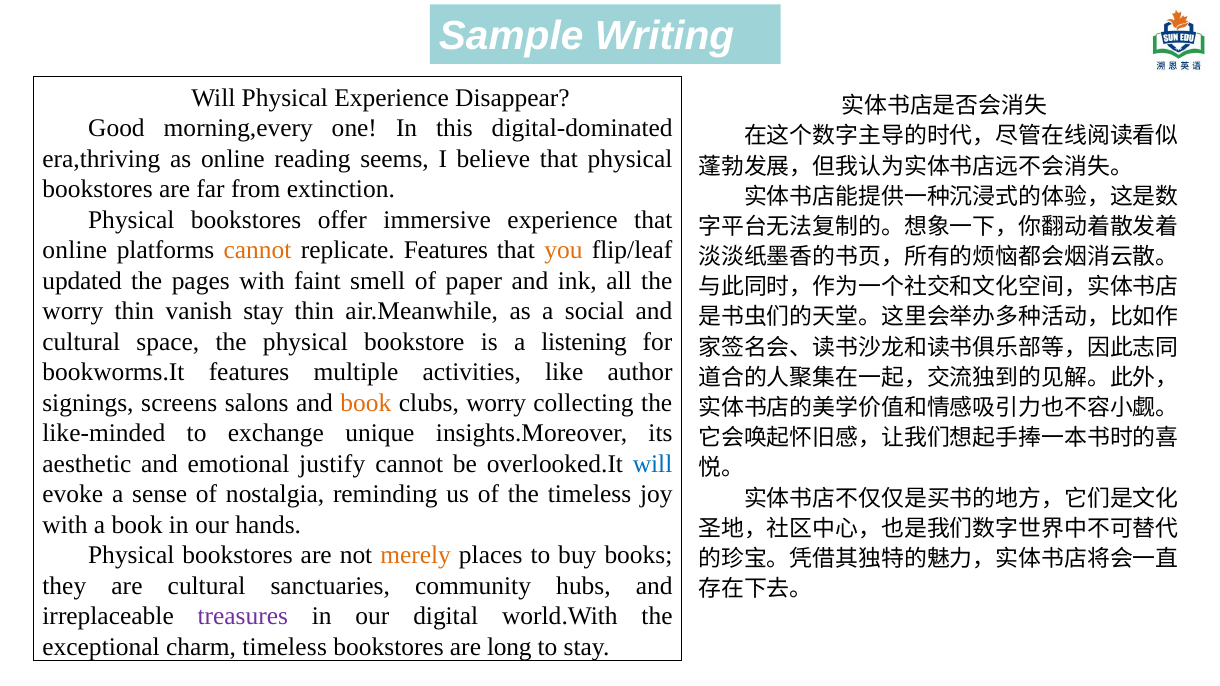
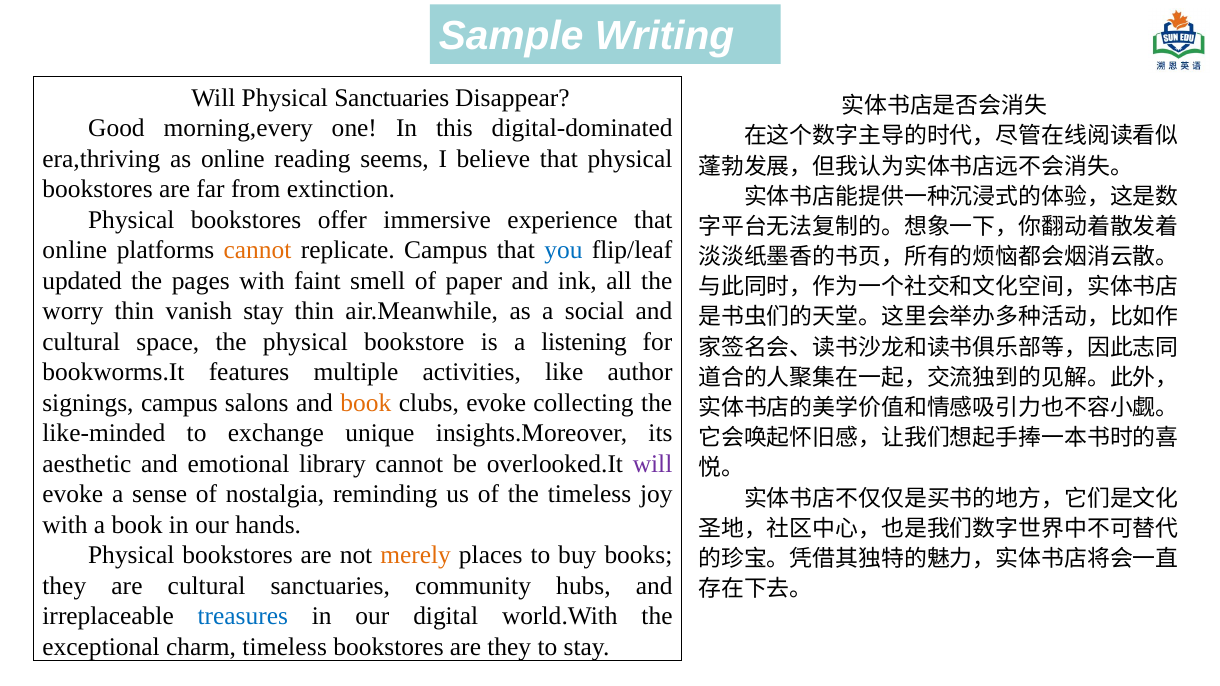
Physical Experience: Experience -> Sanctuaries
replicate Features: Features -> Campus
you colour: orange -> blue
signings screens: screens -> campus
clubs worry: worry -> evoke
justify: justify -> library
will at (653, 464) colour: blue -> purple
treasures colour: purple -> blue
are long: long -> they
